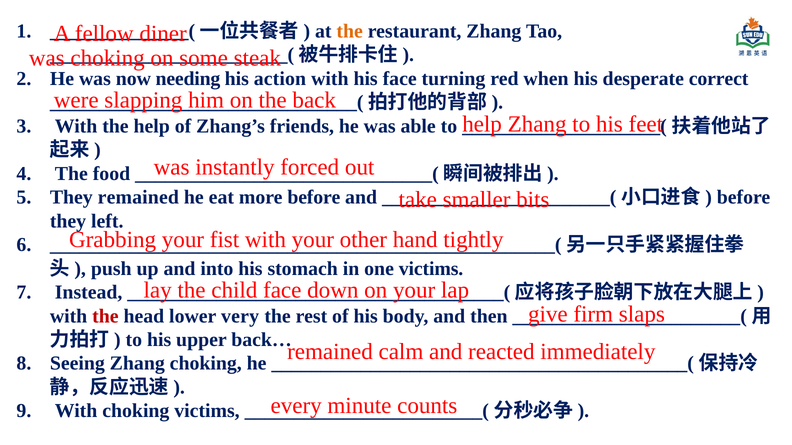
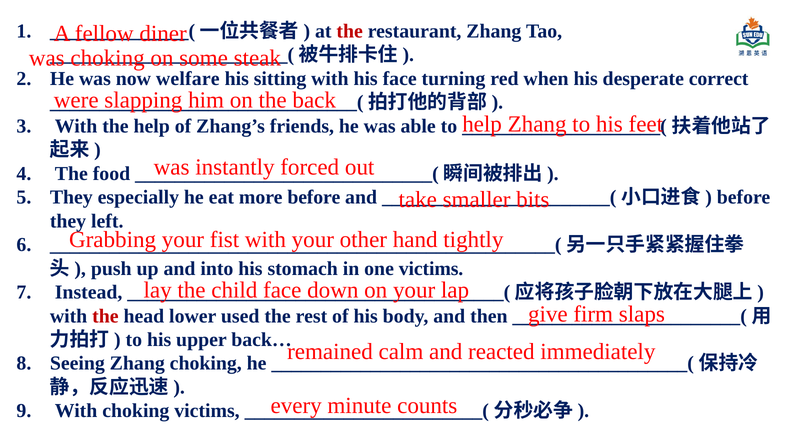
the at (350, 31) colour: orange -> red
needing: needing -> welfare
action: action -> sitting
They remained: remained -> especially
very: very -> used
